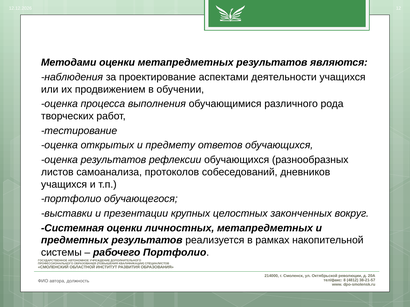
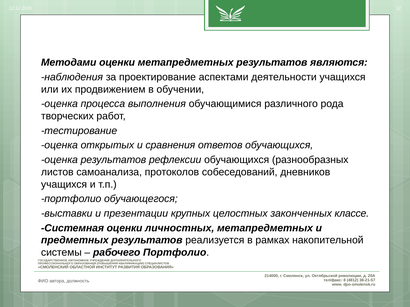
предмету: предмету -> сравнения
вокруг: вокруг -> классе
